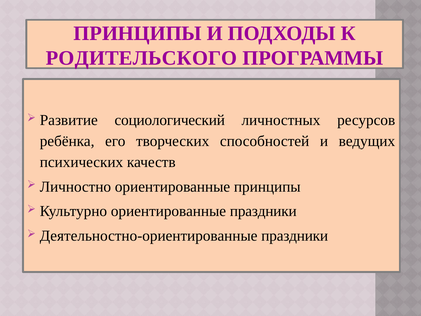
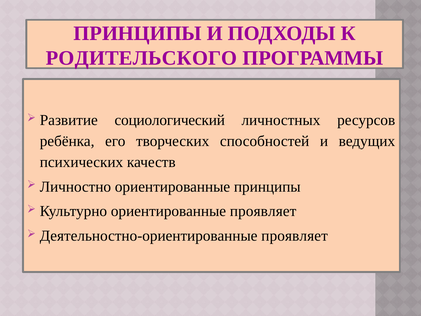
ориентированные праздники: праздники -> проявляет
Деятельностно-ориентированные праздники: праздники -> проявляет
